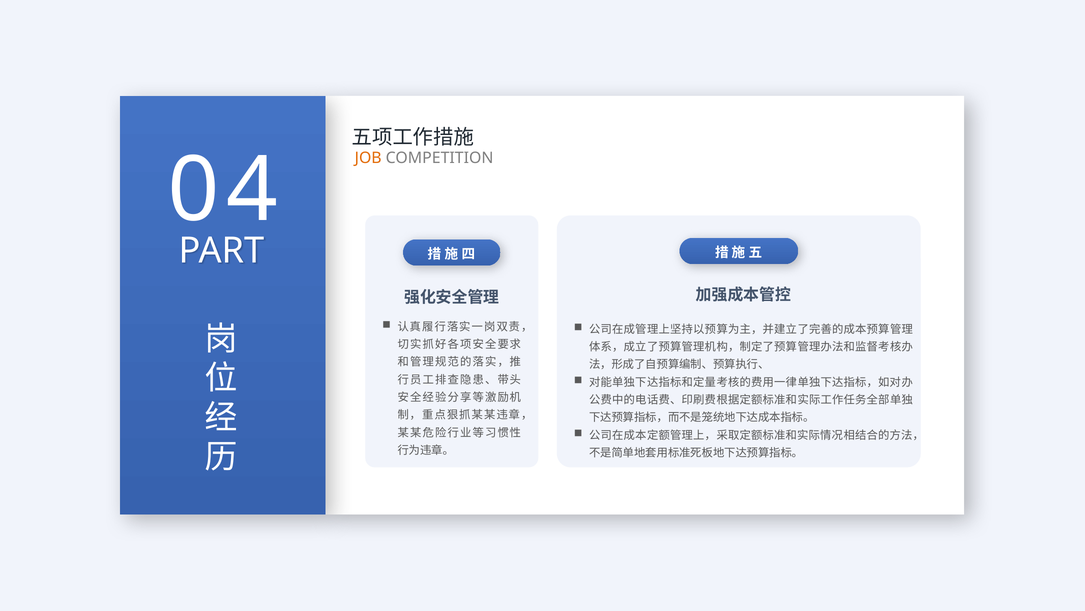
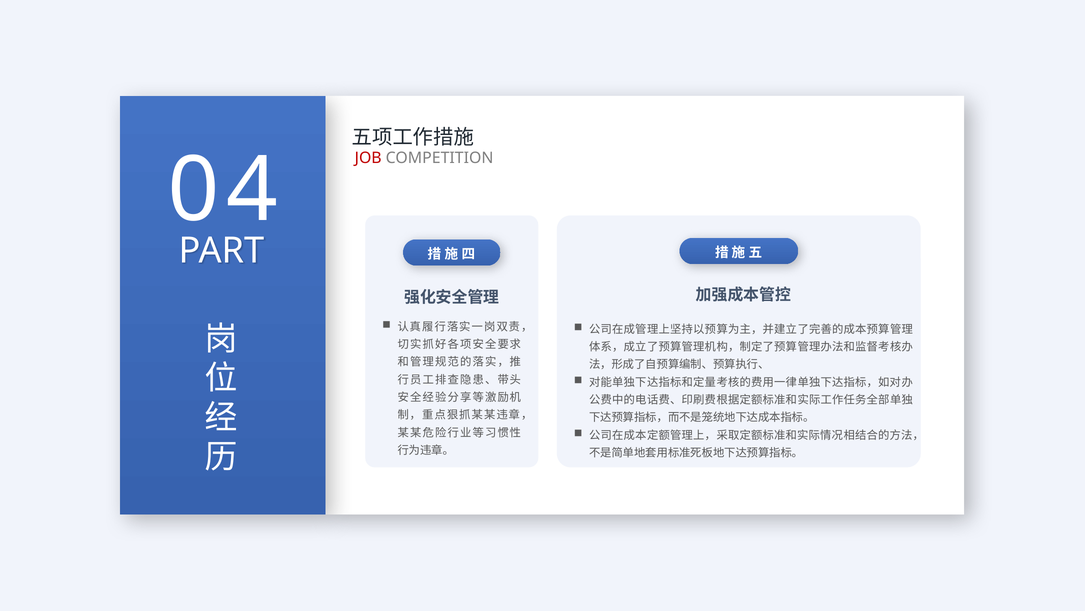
JOB colour: orange -> red
